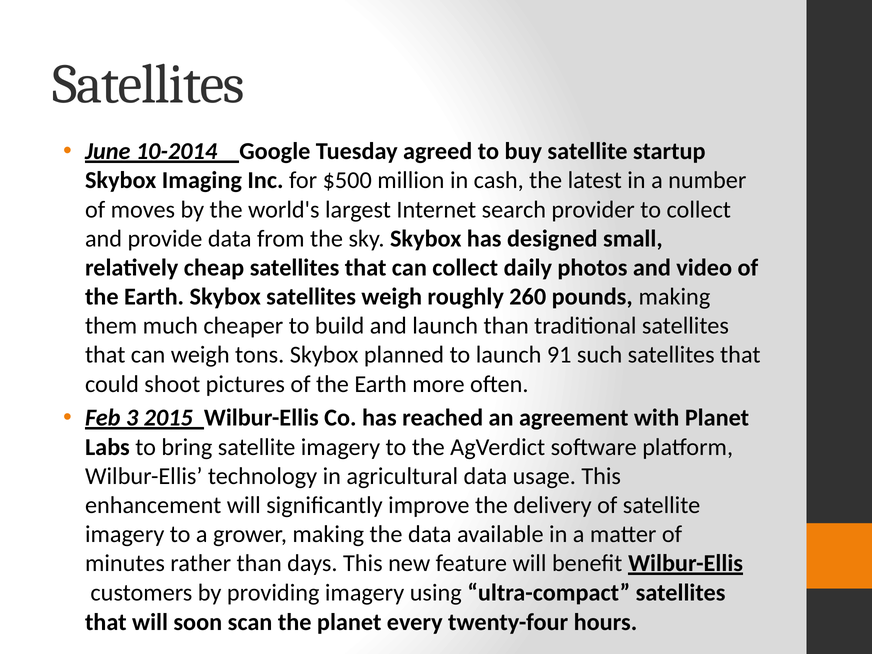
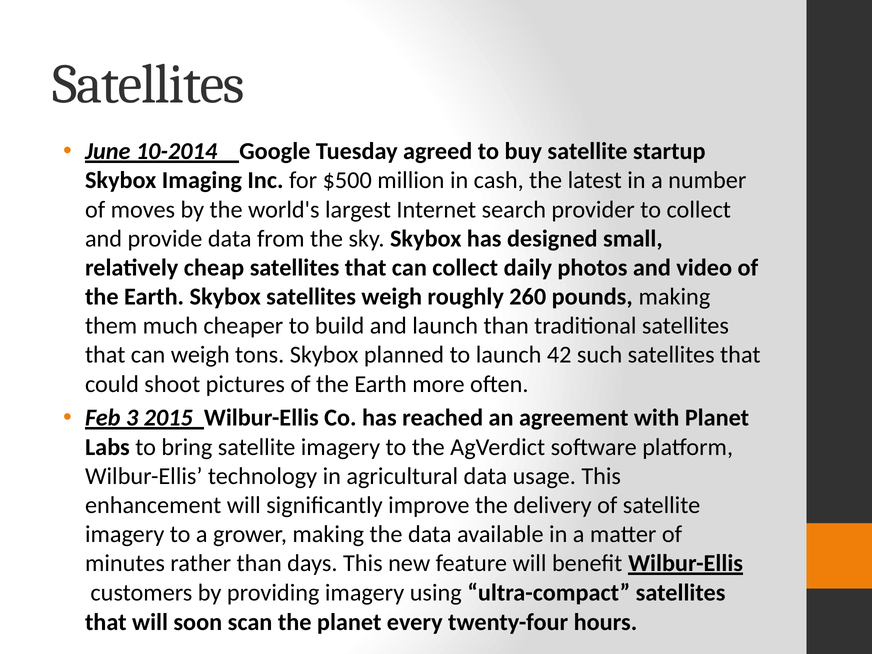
91: 91 -> 42
